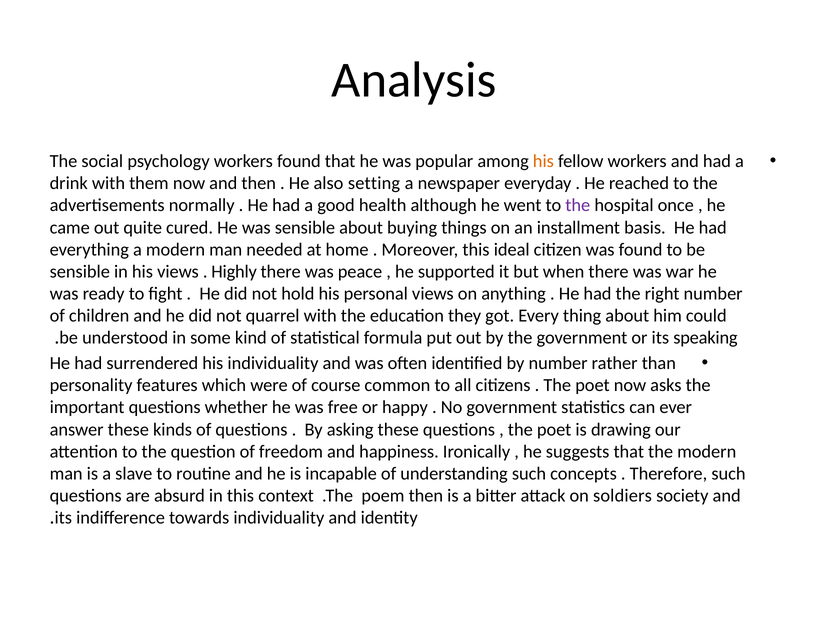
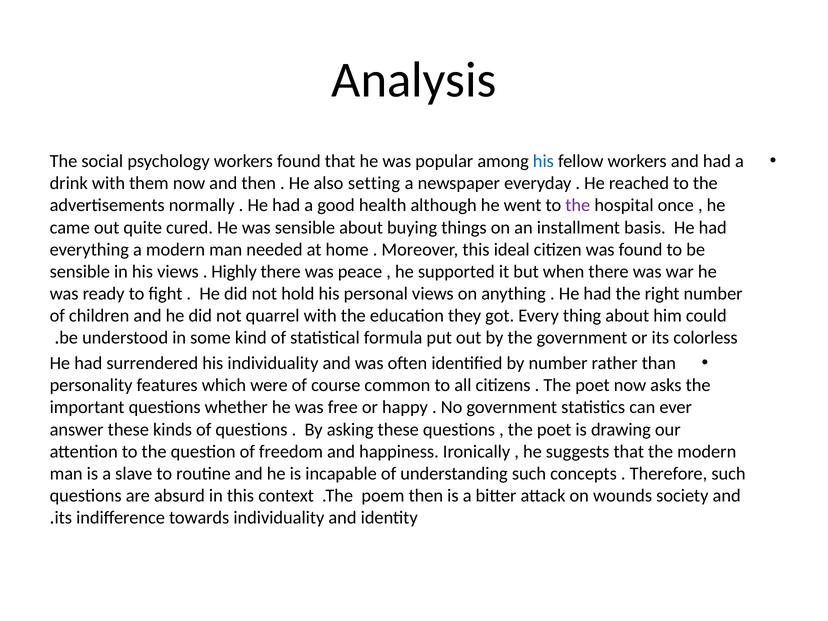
his at (543, 161) colour: orange -> blue
speaking: speaking -> colorless
soldiers: soldiers -> wounds
